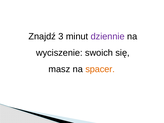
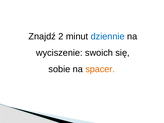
3: 3 -> 2
dziennie colour: purple -> blue
masz: masz -> sobie
